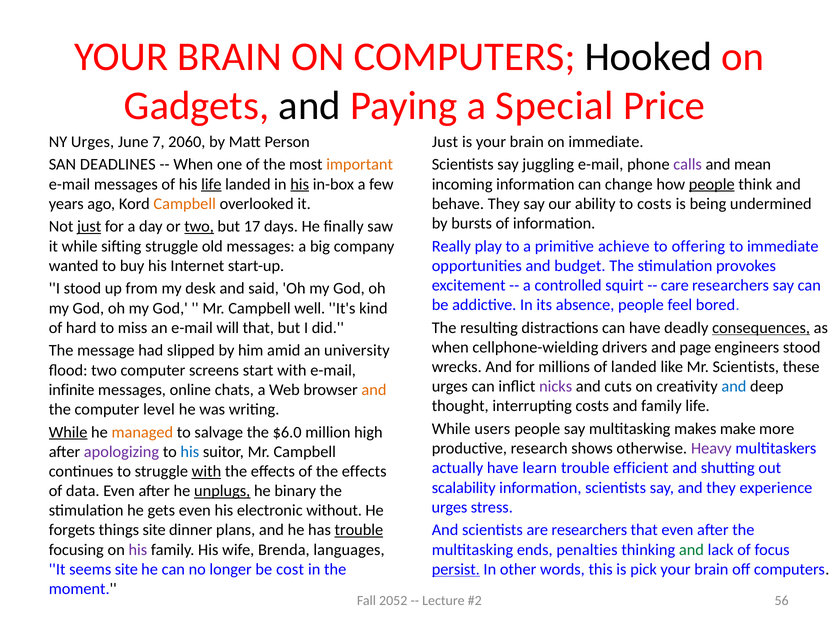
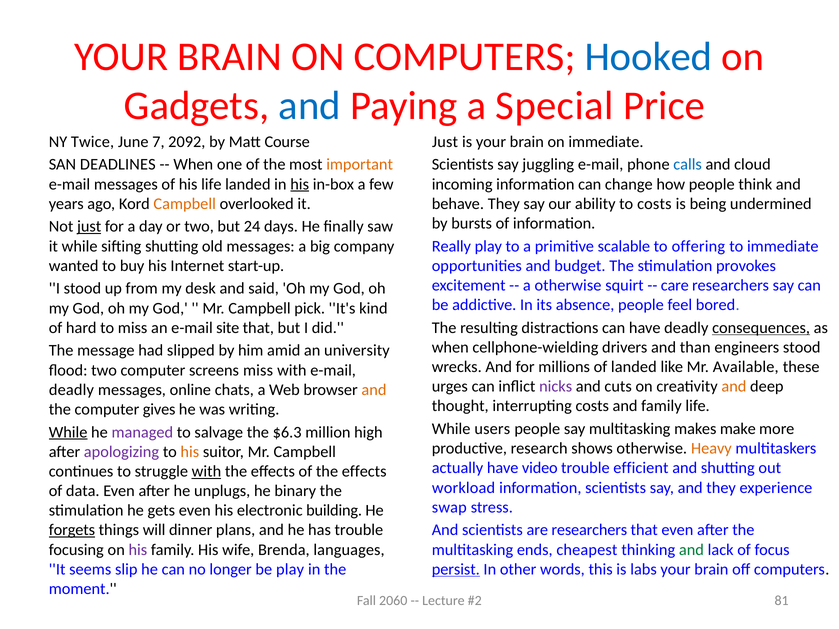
Hooked colour: black -> blue
and at (310, 106) colour: black -> blue
NY Urges: Urges -> Twice
2060: 2060 -> 2092
Person: Person -> Course
calls colour: purple -> blue
mean: mean -> cloud
life at (211, 184) underline: present -> none
people at (712, 184) underline: present -> none
two at (199, 227) underline: present -> none
17: 17 -> 24
sifting struggle: struggle -> shutting
achieve: achieve -> scalable
a controlled: controlled -> otherwise
well: well -> pick
will: will -> site
page: page -> than
Mr Scientists: Scientists -> Available
screens start: start -> miss
and at (734, 387) colour: blue -> orange
infinite at (72, 390): infinite -> deadly
level: level -> gives
managed colour: orange -> purple
$6.0: $6.0 -> $6.3
Heavy colour: purple -> orange
his at (190, 452) colour: blue -> orange
learn: learn -> video
scalability: scalability -> workload
unplugs underline: present -> none
urges at (449, 507): urges -> swap
without: without -> building
forgets underline: none -> present
things site: site -> will
trouble at (359, 530) underline: present -> none
penalties: penalties -> cheapest
seems site: site -> slip
be cost: cost -> play
pick: pick -> labs
2052: 2052 -> 2060
56: 56 -> 81
